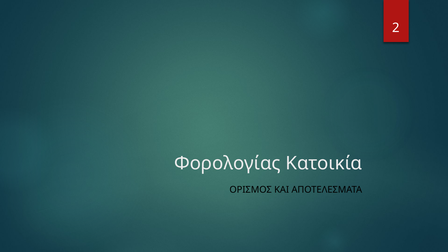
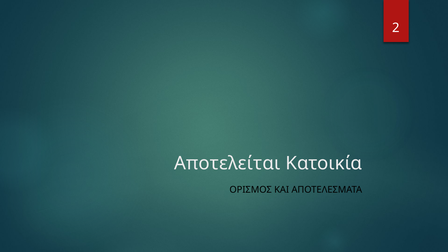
Φορολογίας: Φορολογίας -> Αποτελείται
